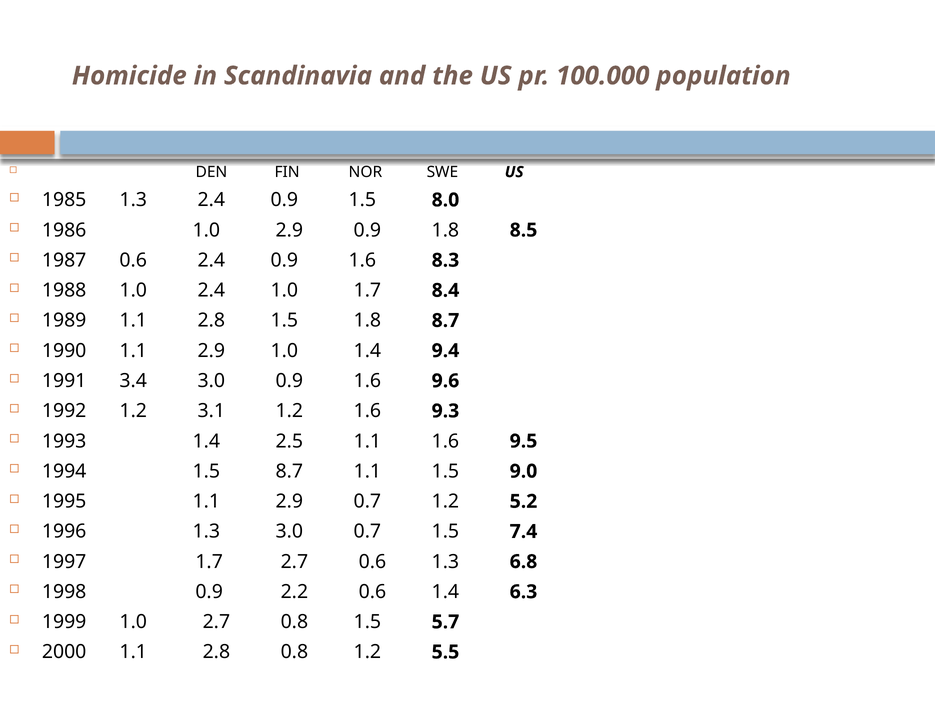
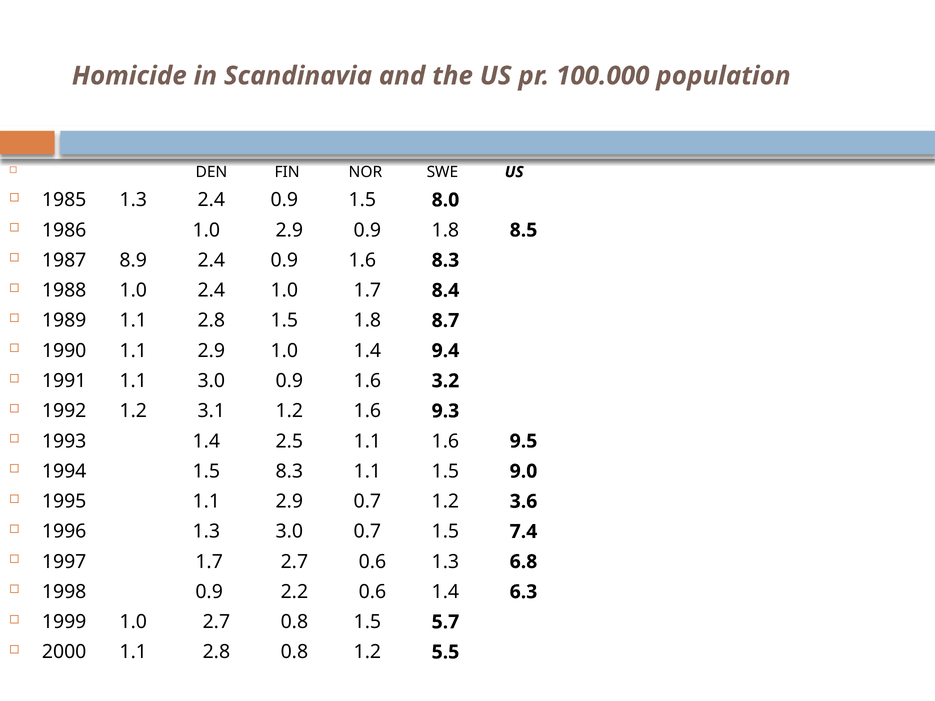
1987 0.6: 0.6 -> 8.9
1991 3.4: 3.4 -> 1.1
9.6: 9.6 -> 3.2
1.5 8.7: 8.7 -> 8.3
5.2: 5.2 -> 3.6
